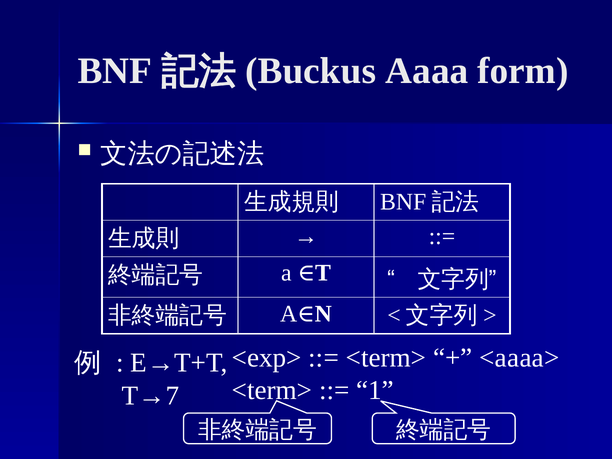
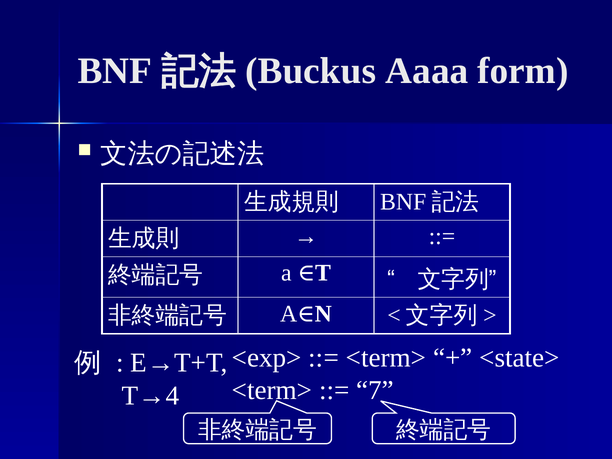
<aaaa>: <aaaa> -> <state>
1: 1 -> 7
T→7: T→7 -> T→4
